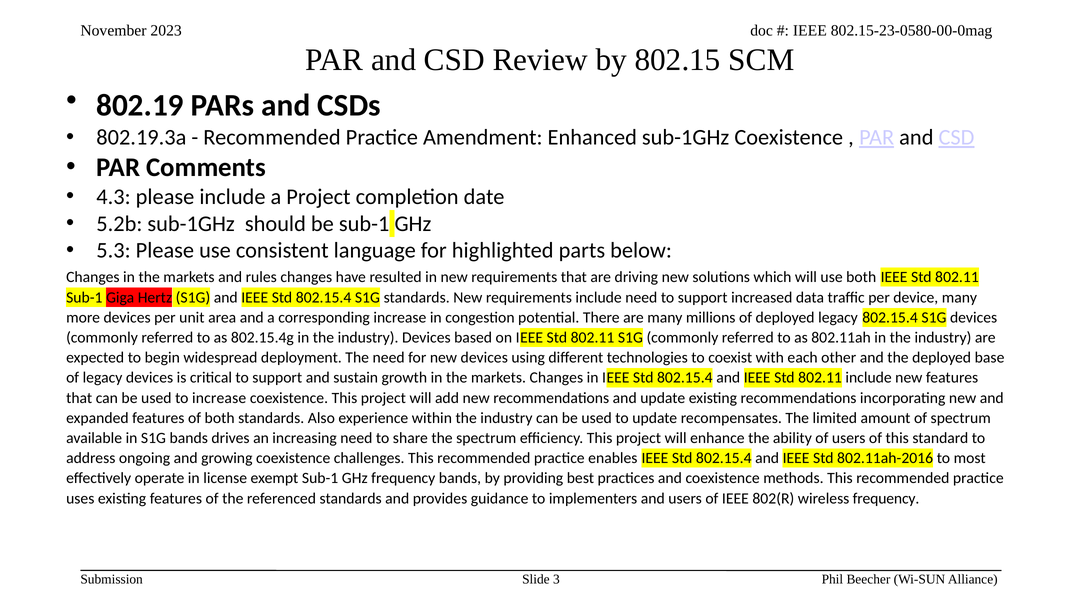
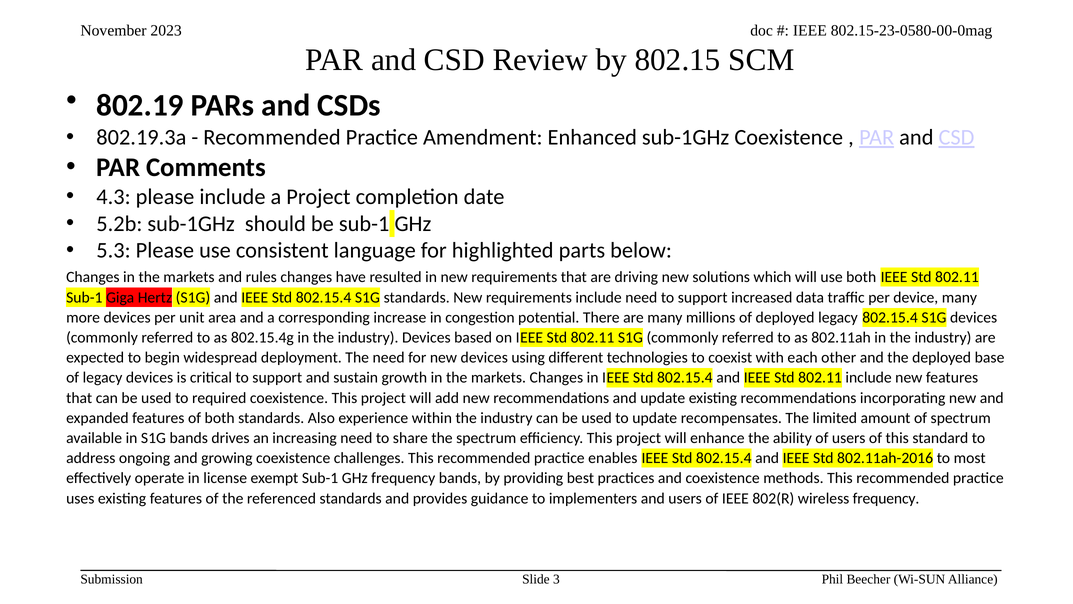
to increase: increase -> required
